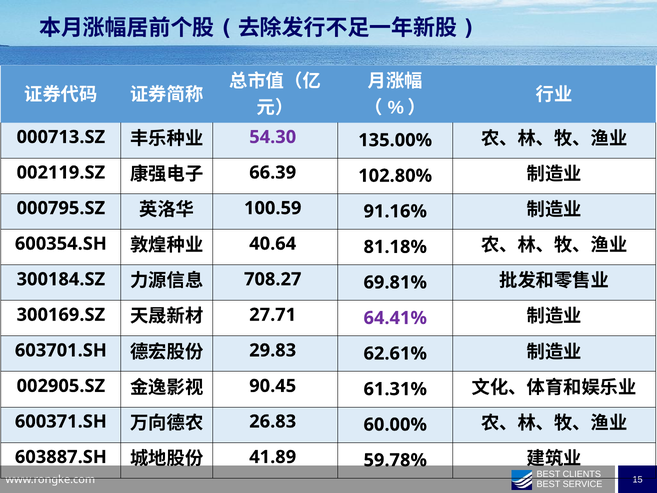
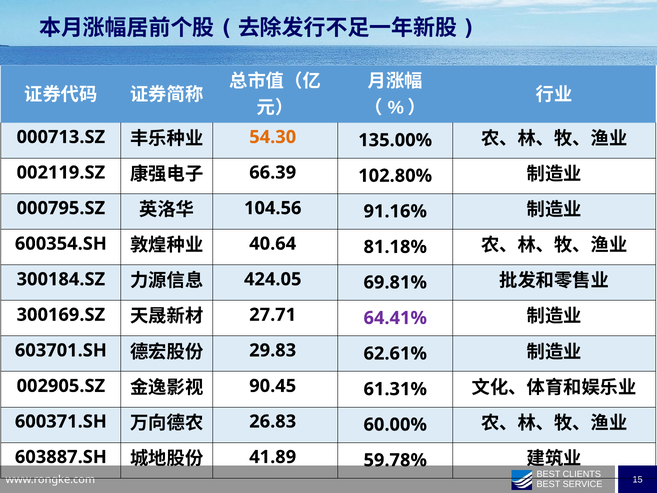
54.30 colour: purple -> orange
100.59: 100.59 -> 104.56
708.27: 708.27 -> 424.05
